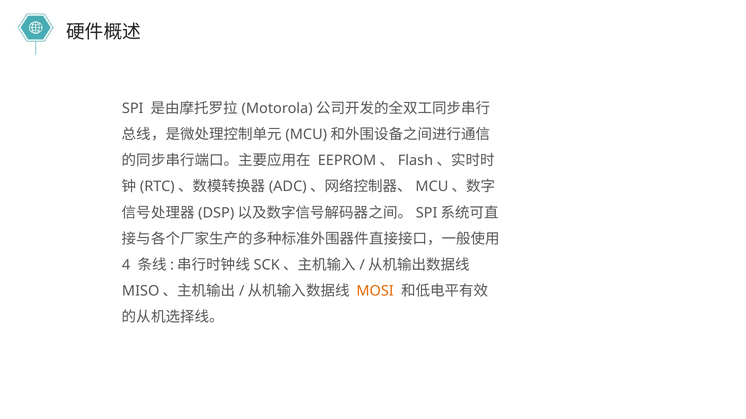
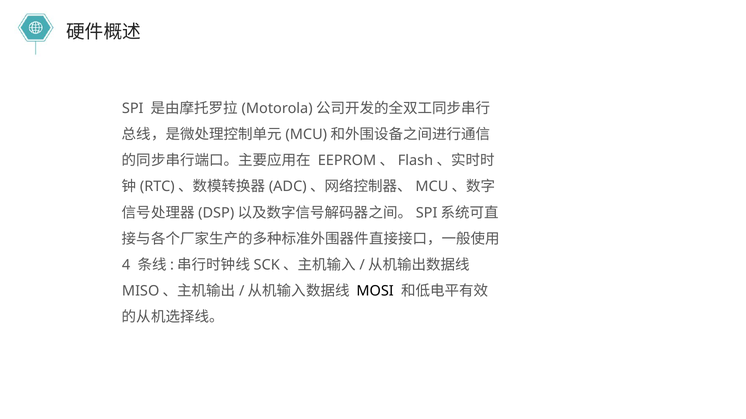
MOSI colour: orange -> black
